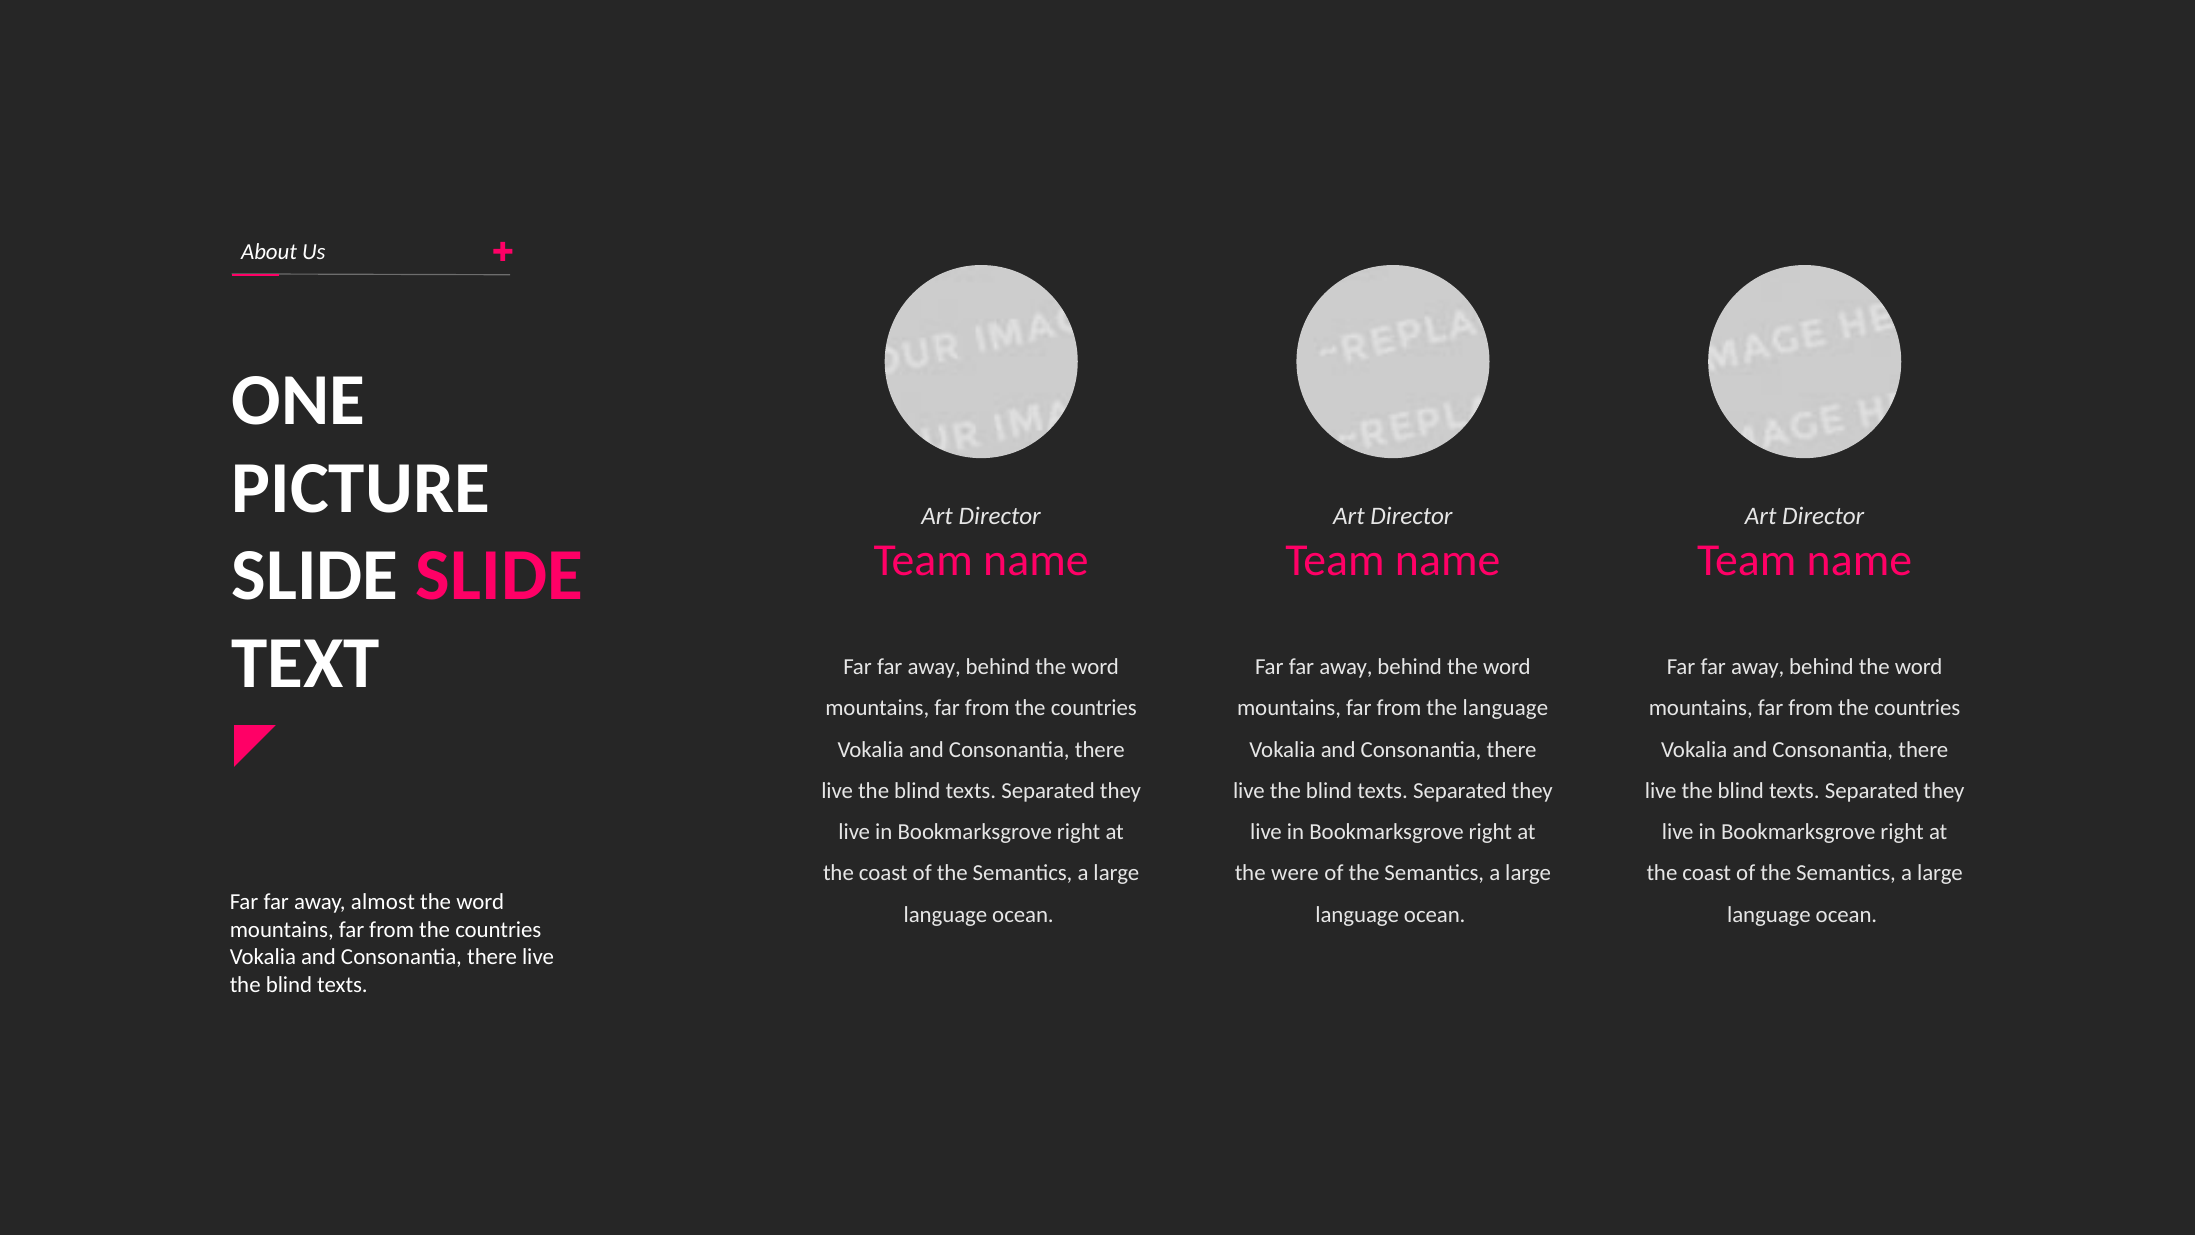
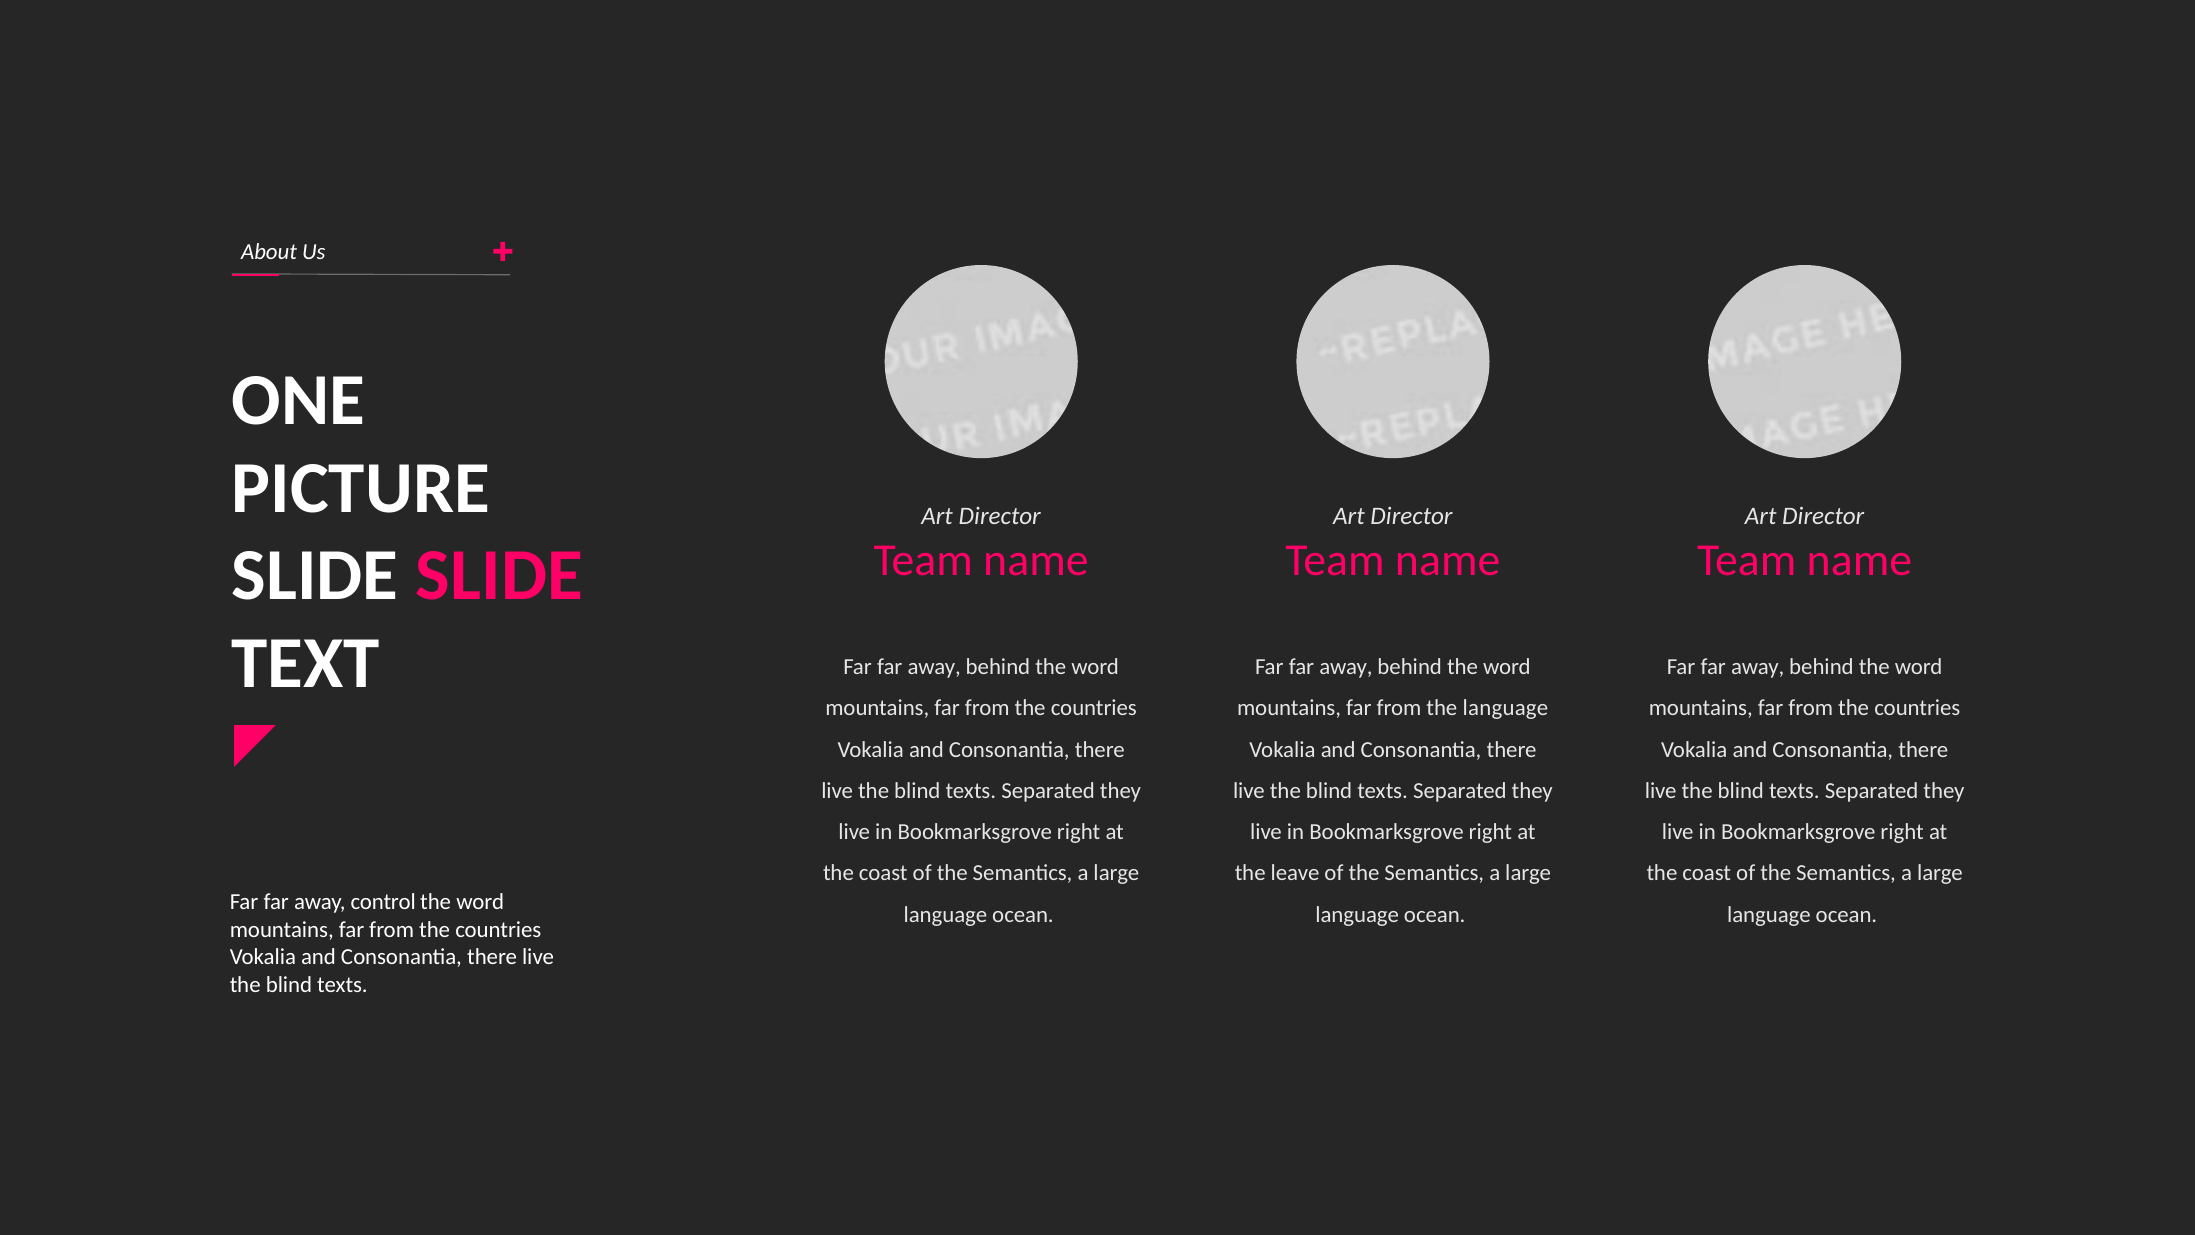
were: were -> leave
almost: almost -> control
